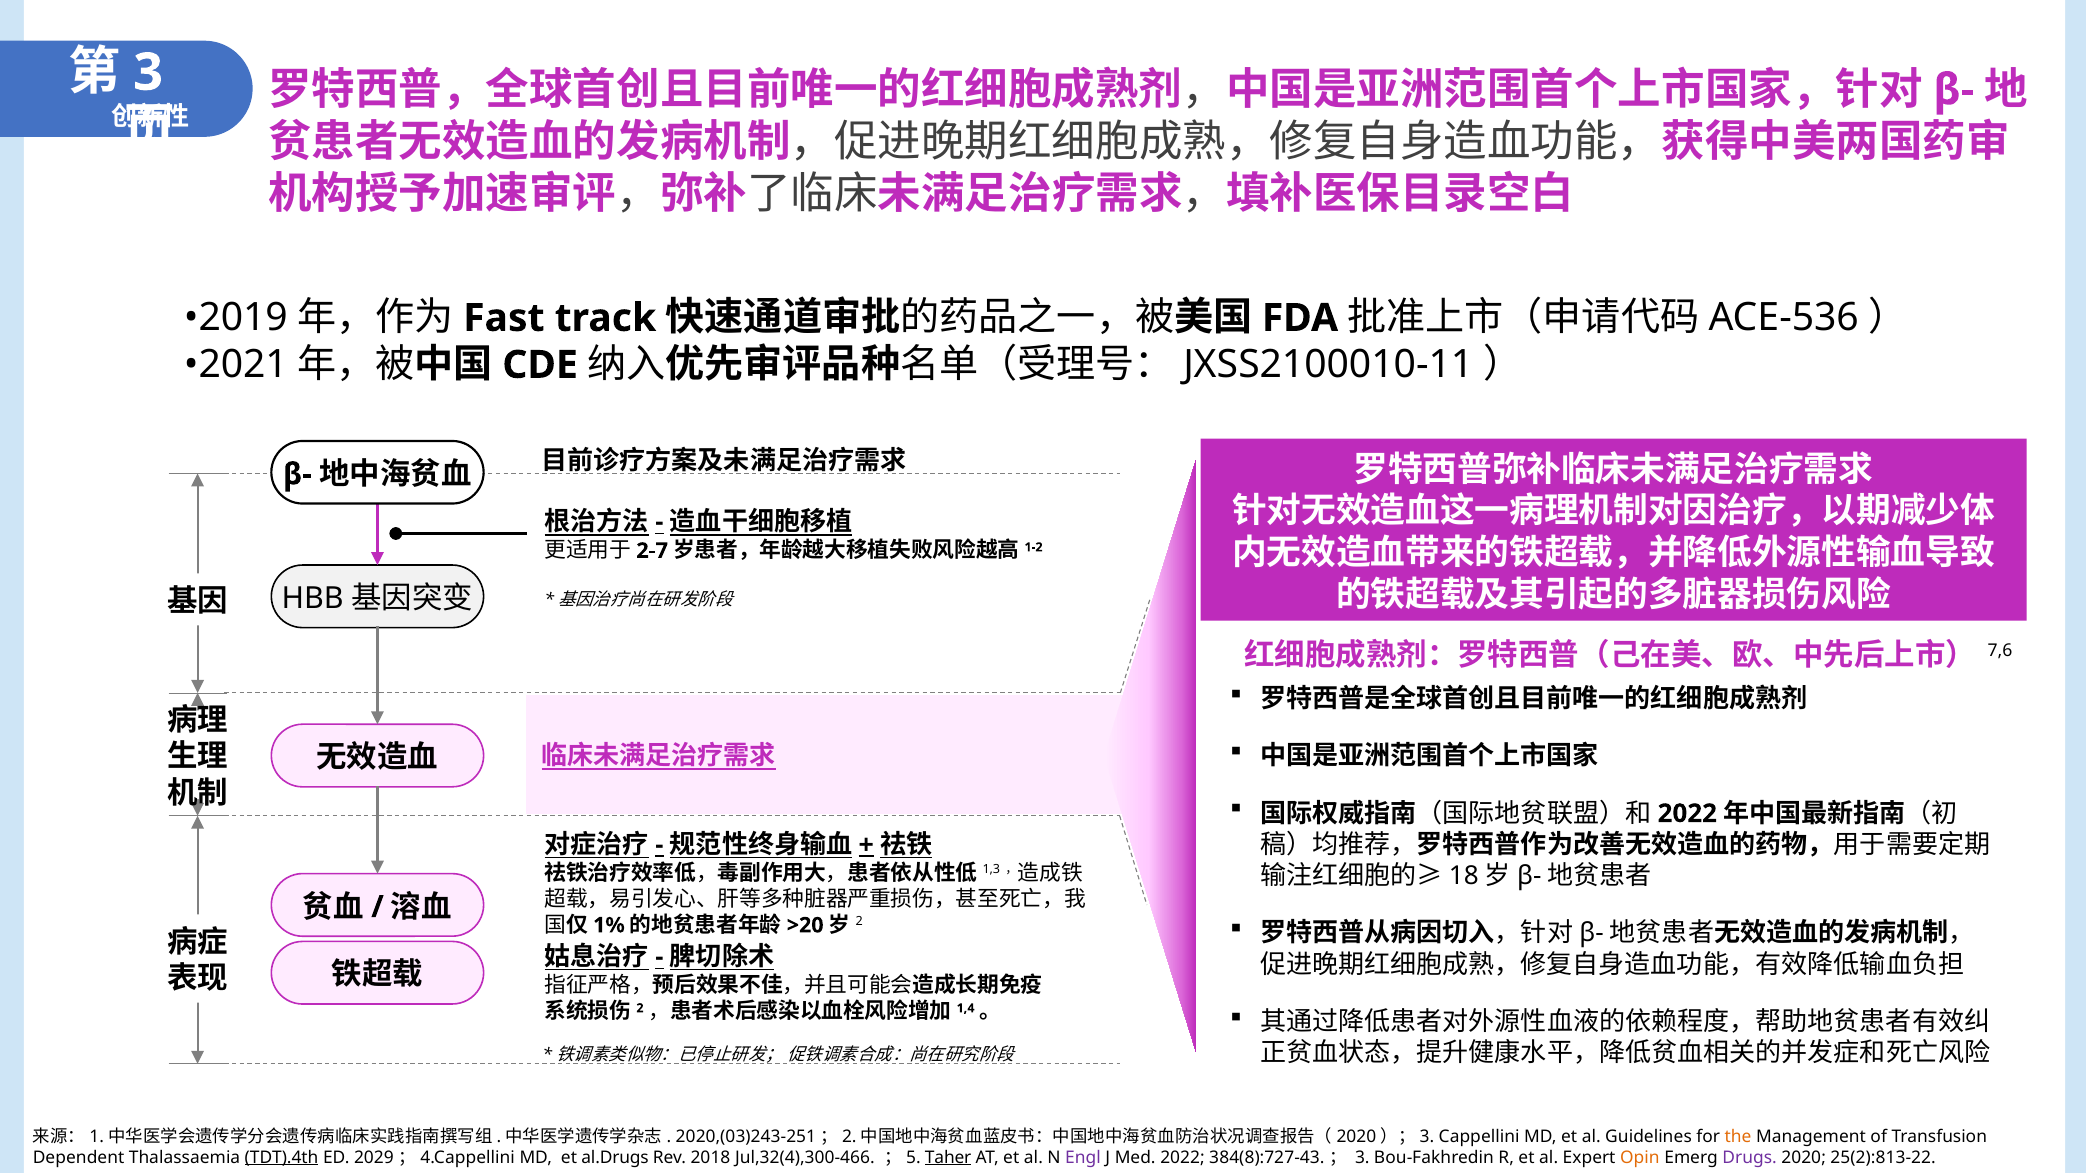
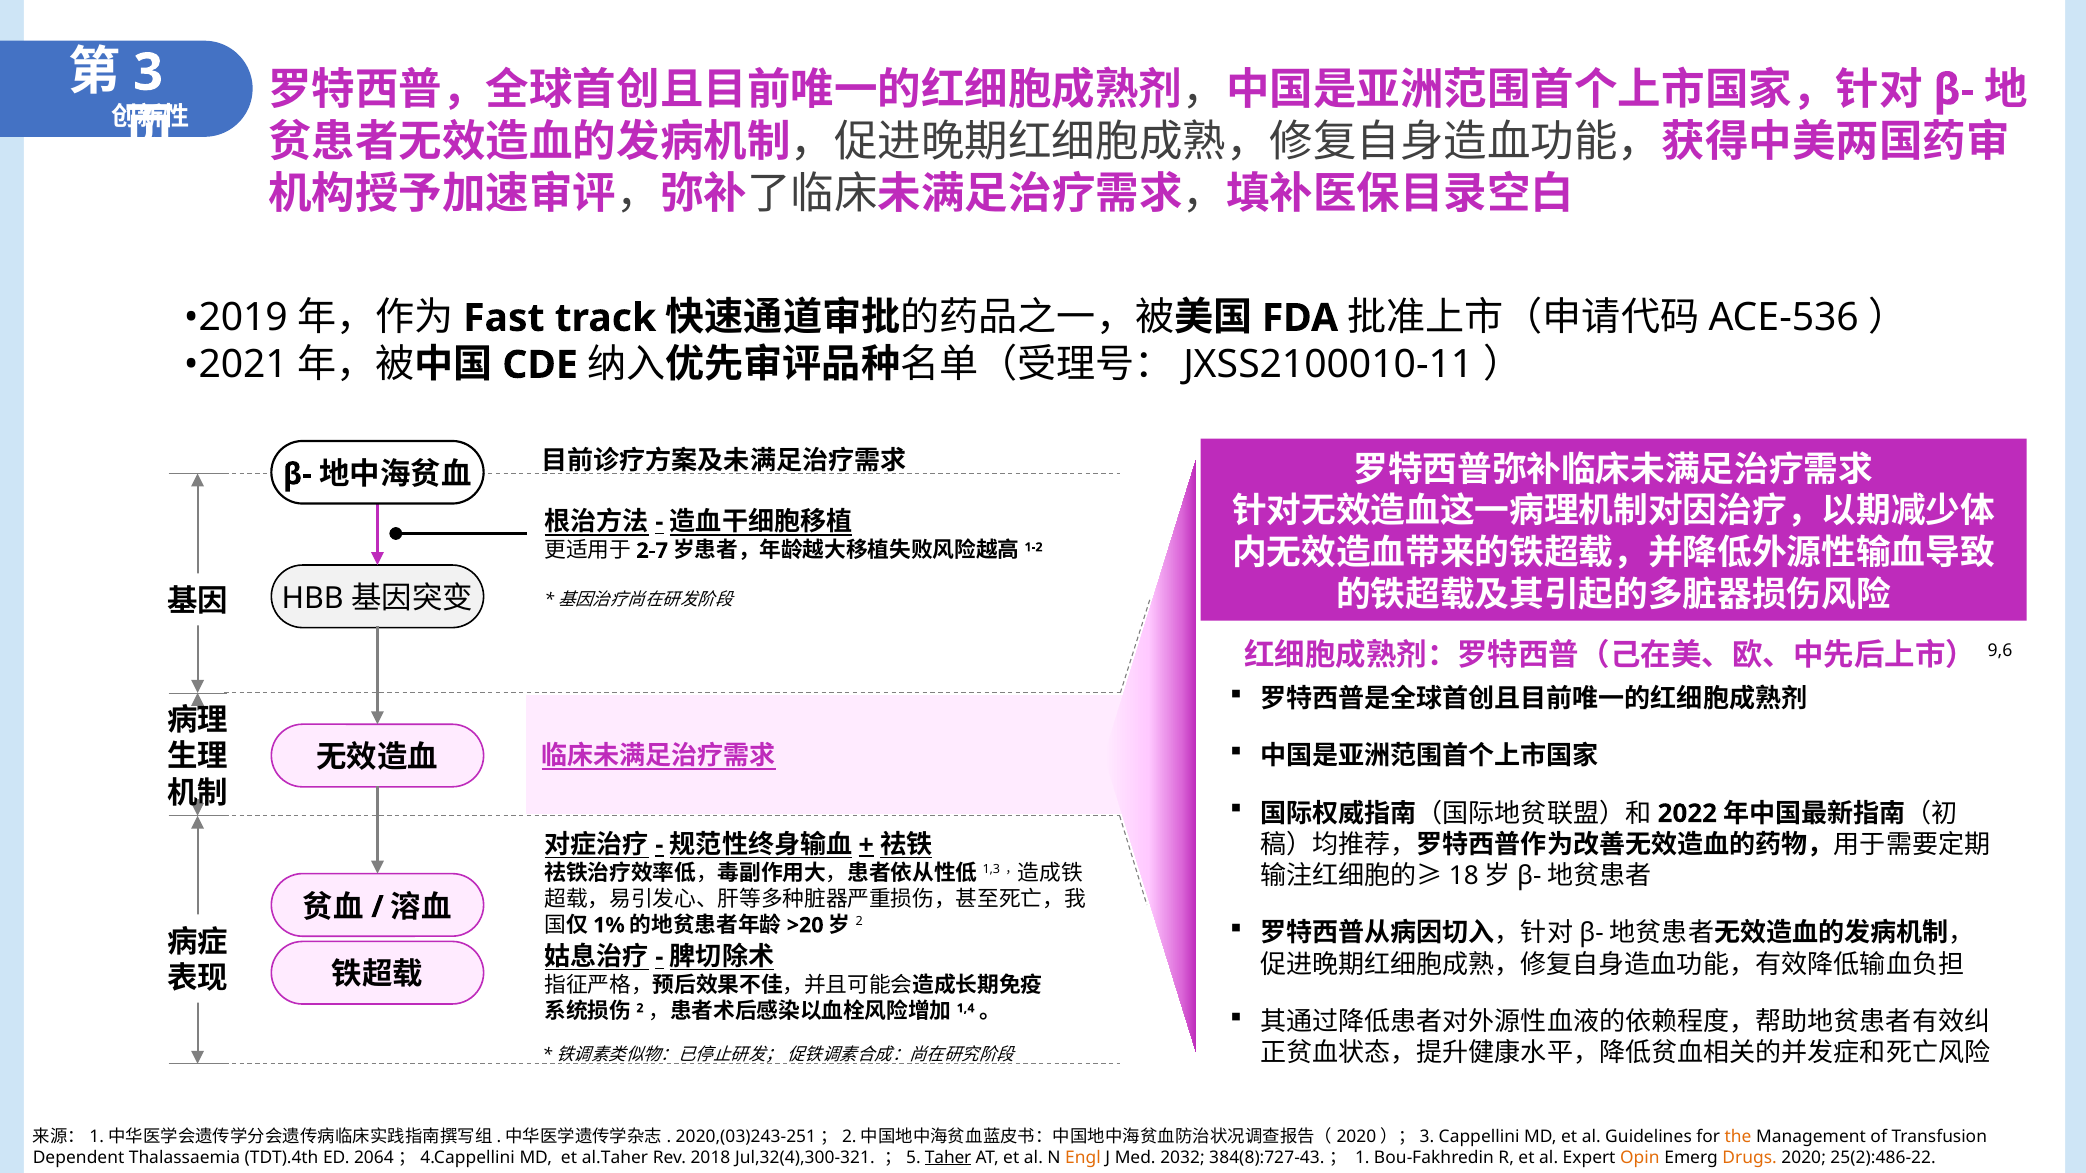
7,6: 7,6 -> 9,6
TDT).4th underline: present -> none
2029: 2029 -> 2064
al.Drugs: al.Drugs -> al.Taher
Jul,32(4),300-466: Jul,32(4),300-466 -> Jul,32(4),300-321
Engl colour: purple -> orange
Med 2022: 2022 -> 2032
3 at (1362, 1158): 3 -> 1
Drugs colour: purple -> orange
25(2):813-22: 25(2):813-22 -> 25(2):486-22
